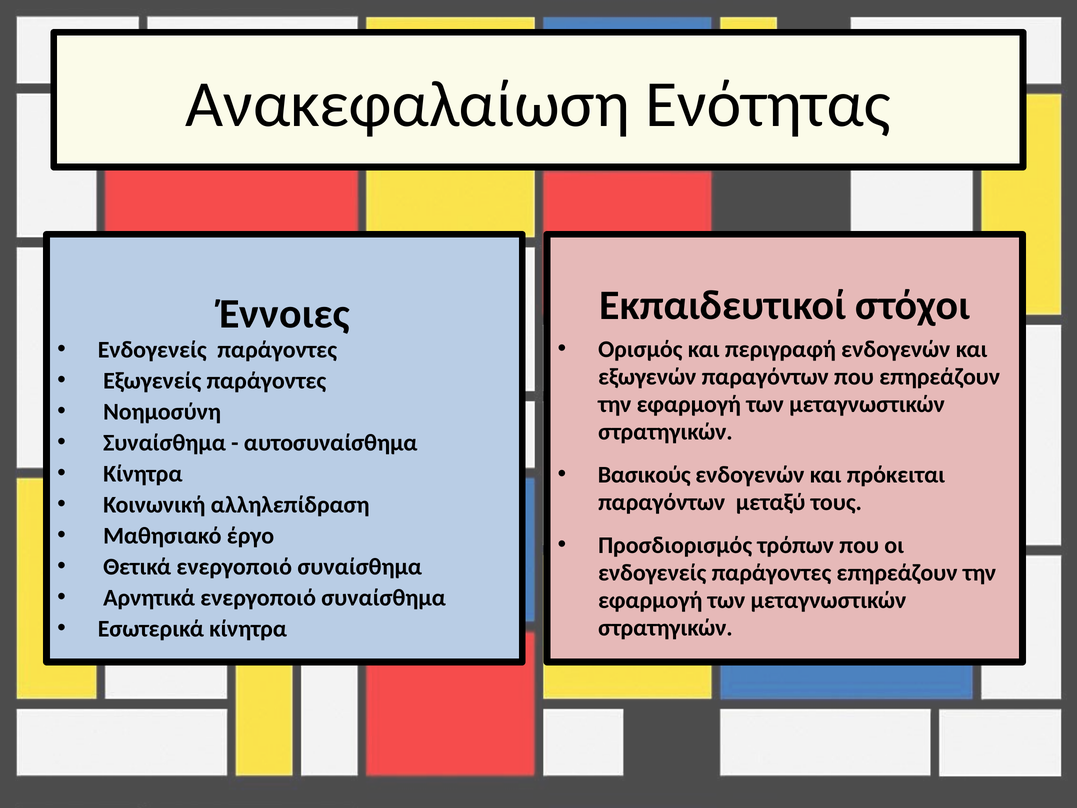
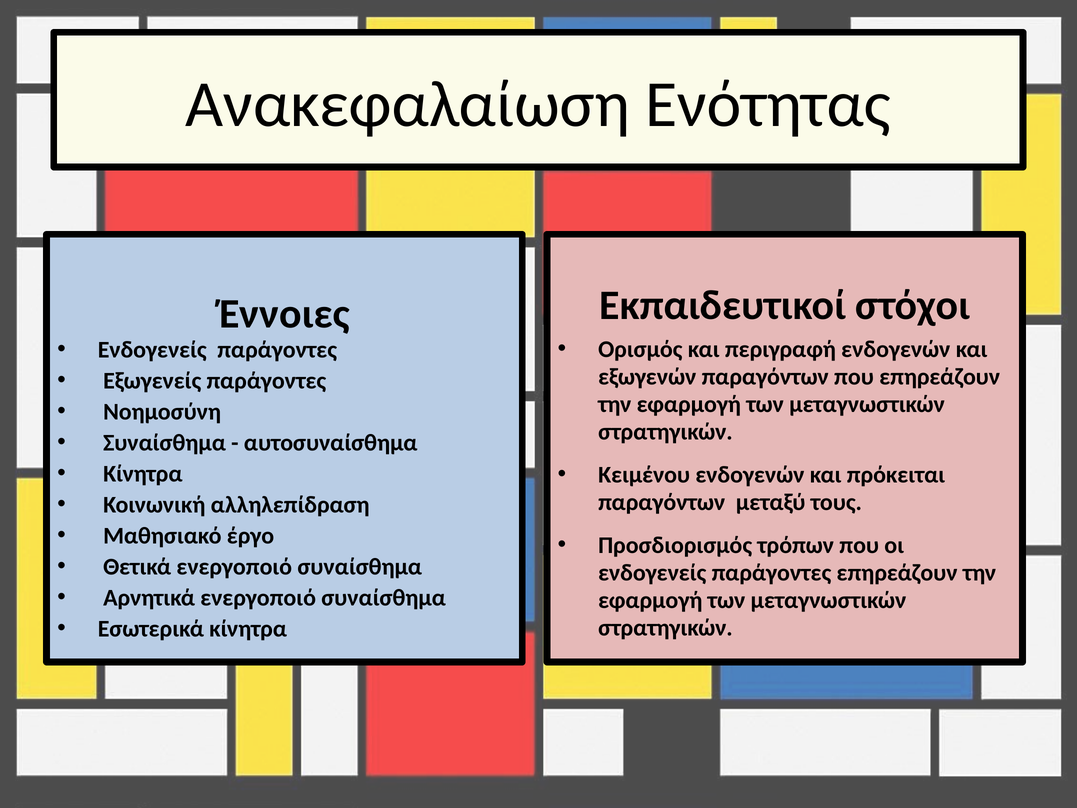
Βασικούς: Βασικούς -> Κειμένου
